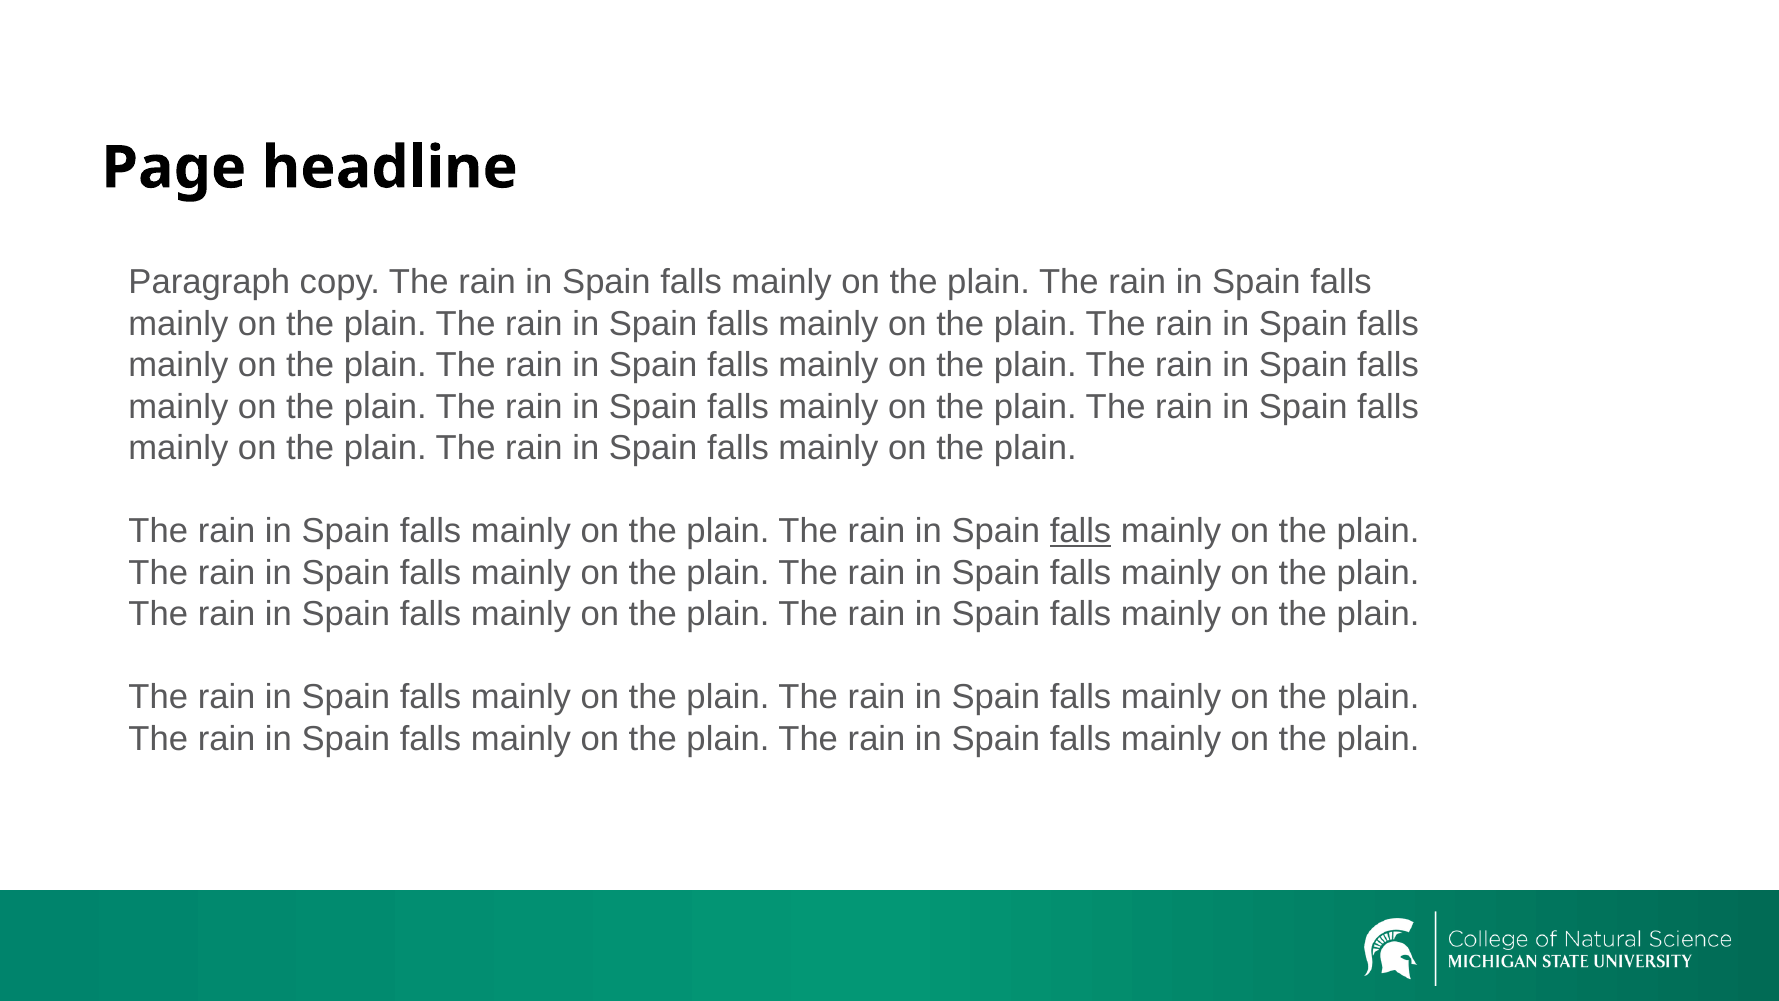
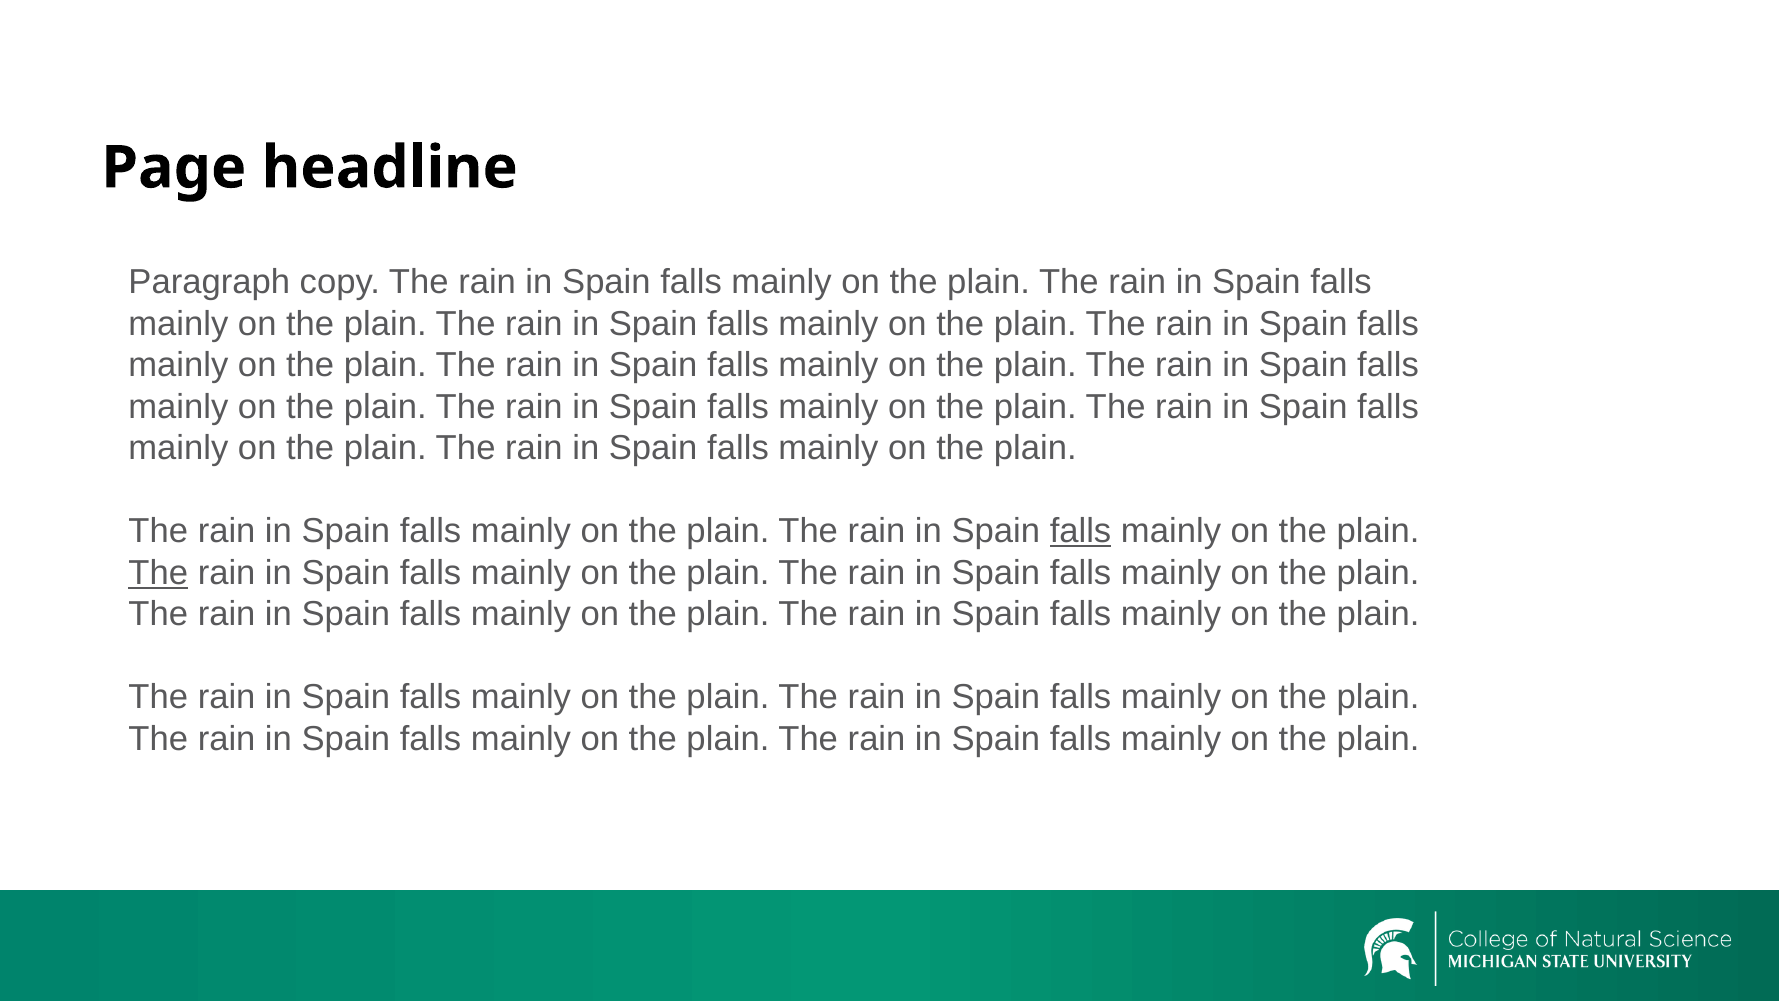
The at (158, 573) underline: none -> present
